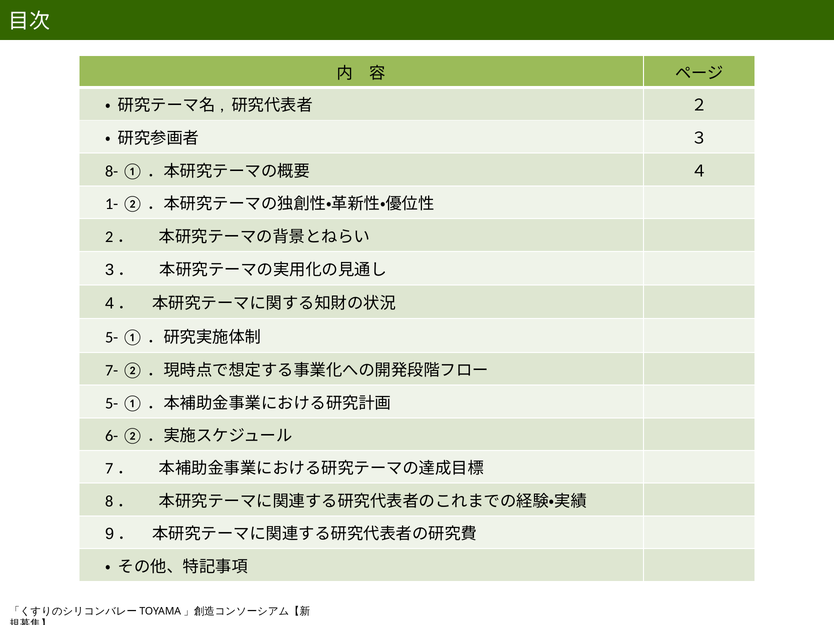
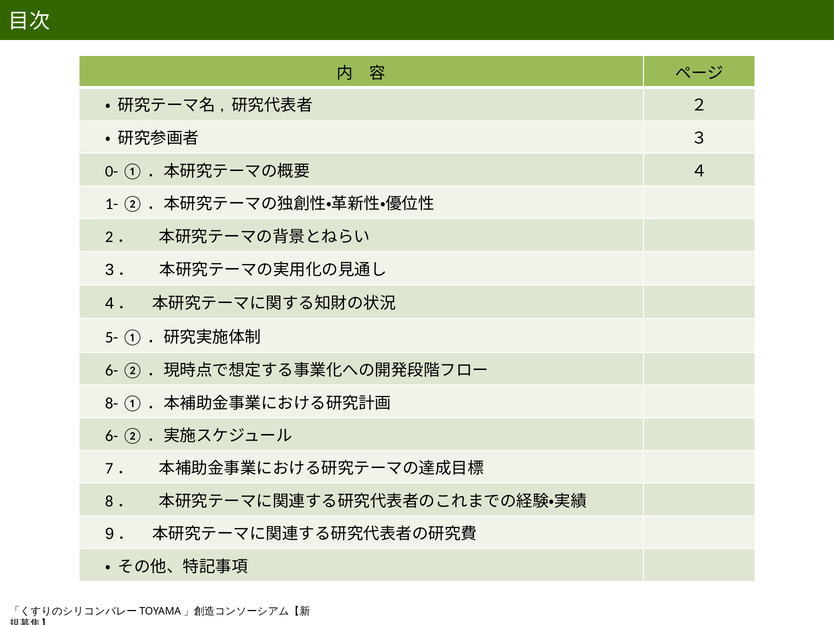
8-: 8- -> 0-
7- at (112, 371): 7- -> 6-
5- at (112, 404): 5- -> 8-
